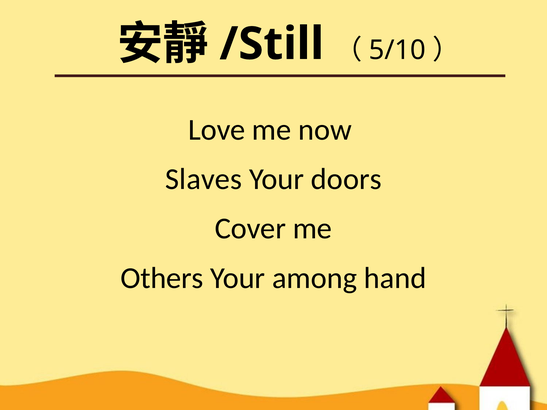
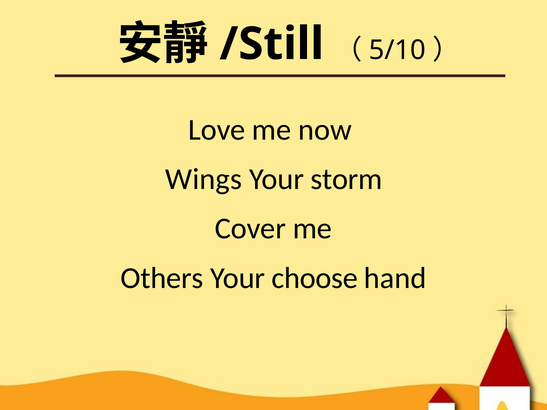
Slaves: Slaves -> Wings
doors: doors -> storm
among: among -> choose
